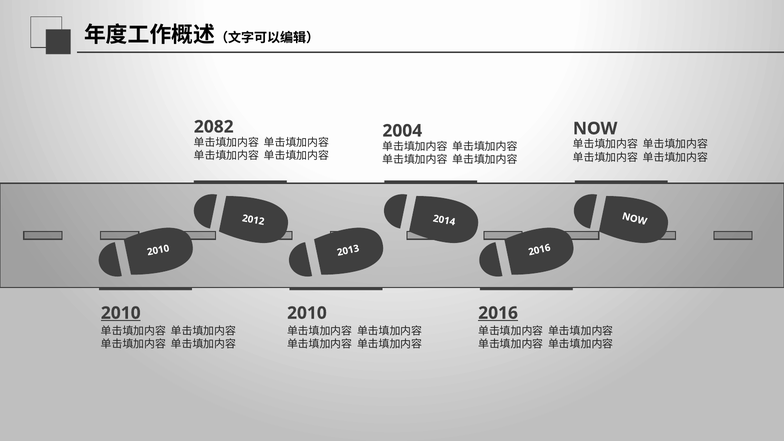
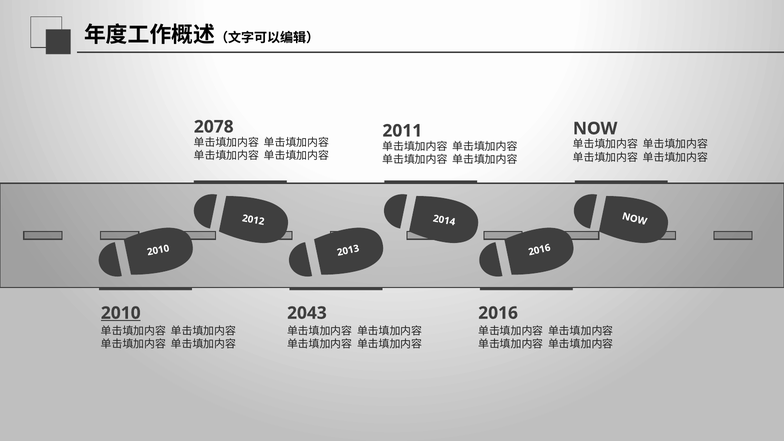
2082: 2082 -> 2078
2004: 2004 -> 2011
2010 at (307, 313): 2010 -> 2043
2016 at (498, 313) underline: present -> none
